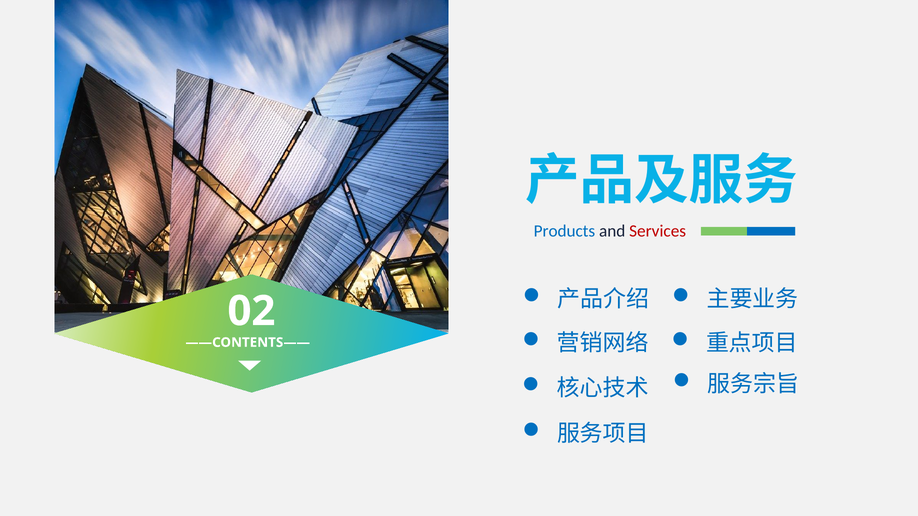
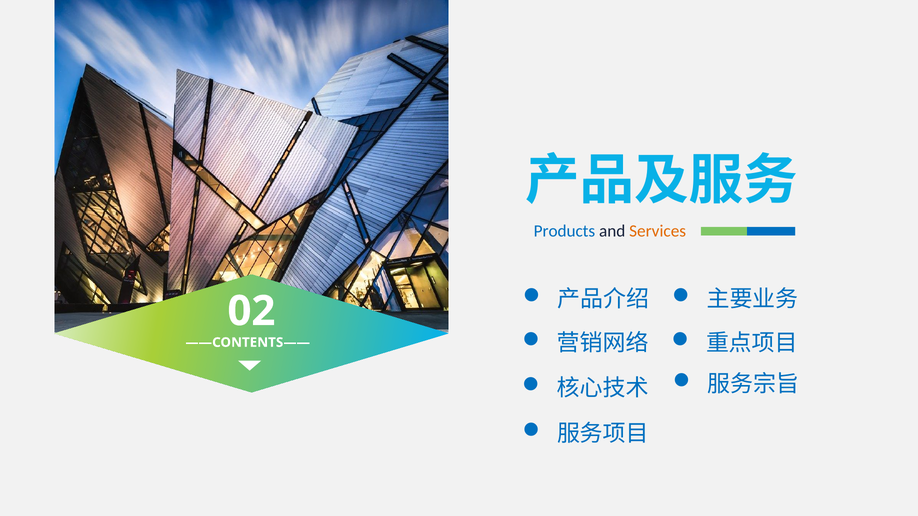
Services colour: red -> orange
